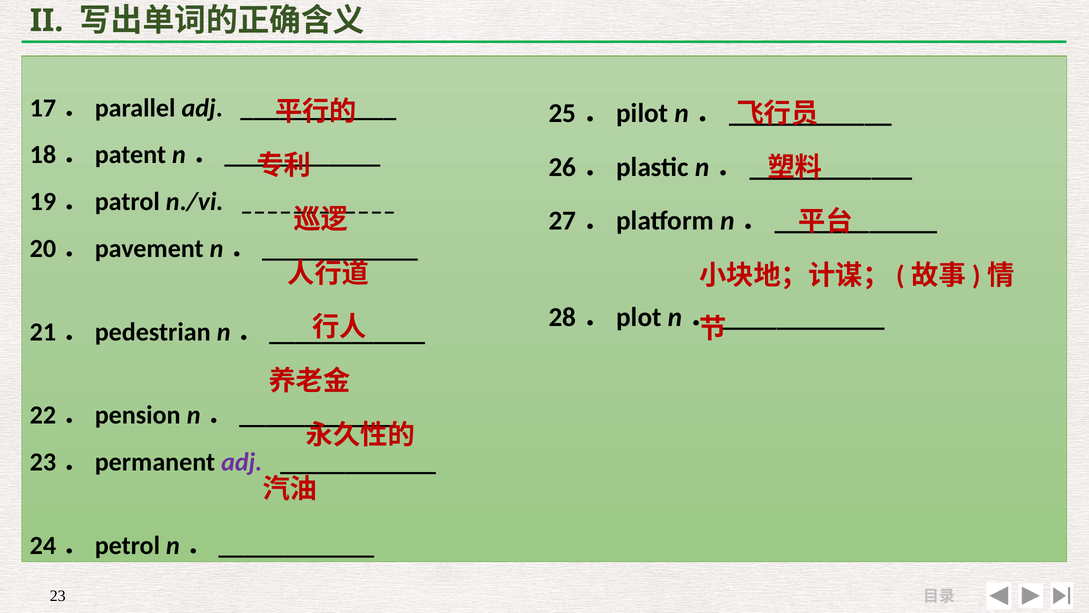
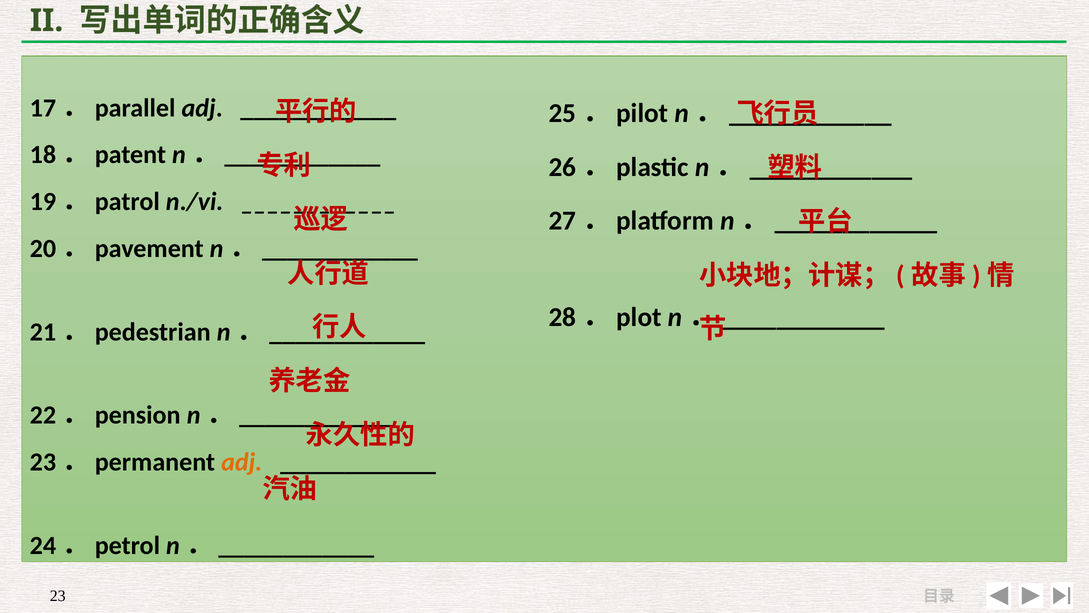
adj at (242, 462) colour: purple -> orange
